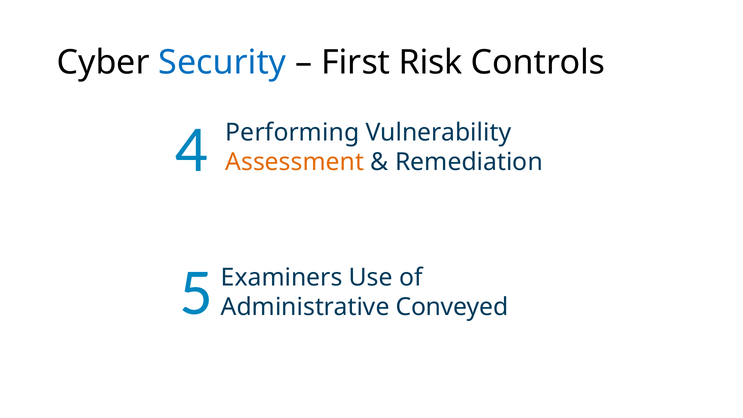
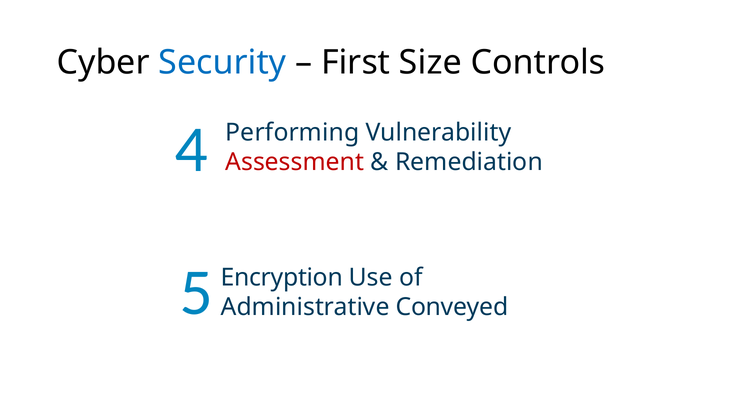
Risk: Risk -> Size
Assessment colour: orange -> red
Examiners: Examiners -> Encryption
